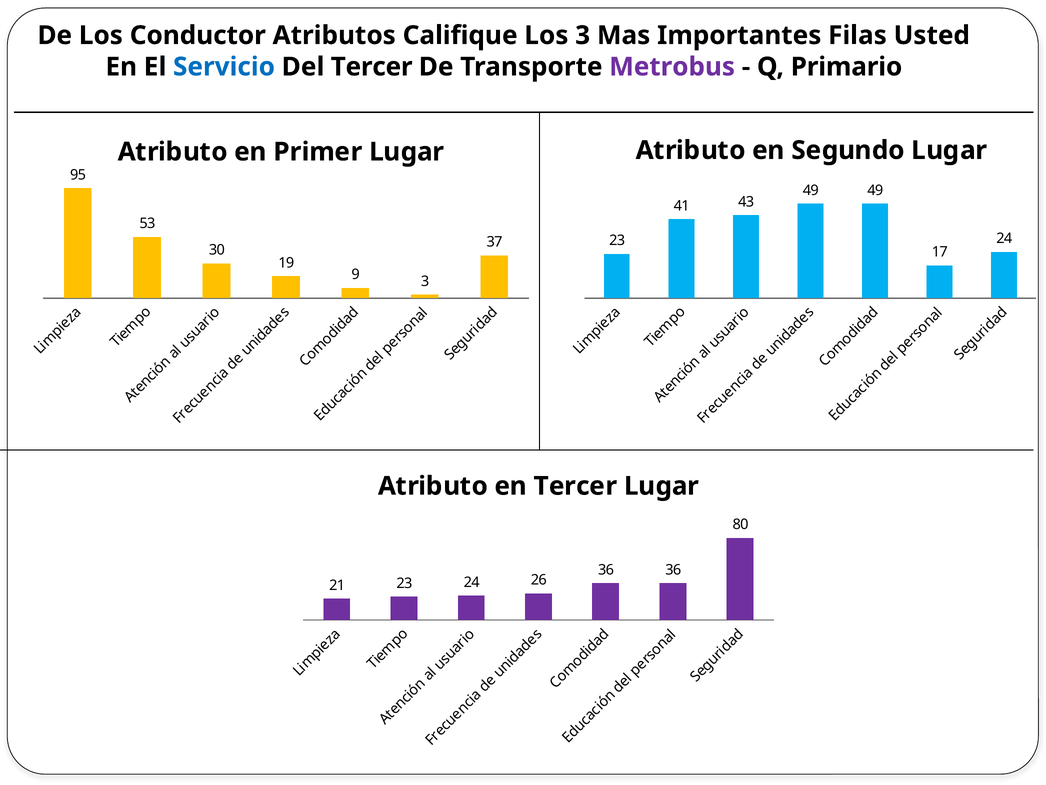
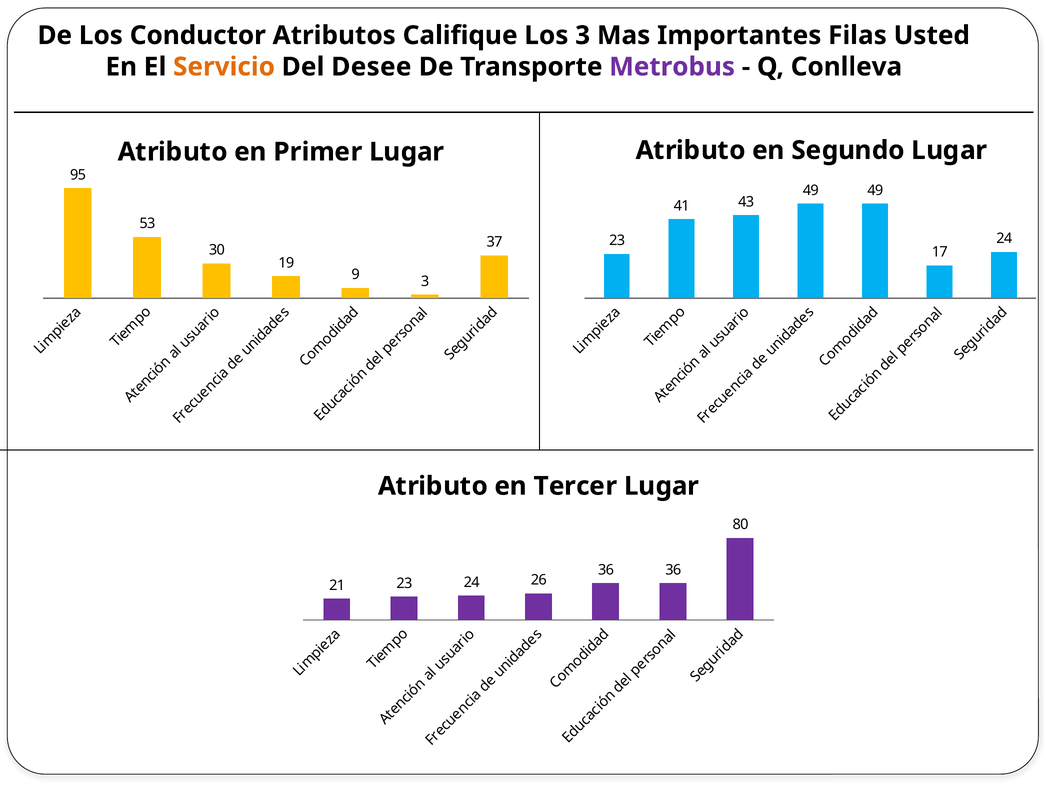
Servicio colour: blue -> orange
Del Tercer: Tercer -> Desee
Primario: Primario -> Conlleva
